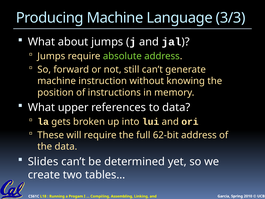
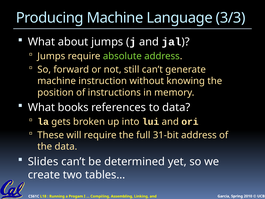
upper: upper -> books
62-bit: 62-bit -> 31-bit
